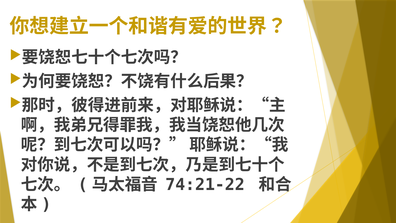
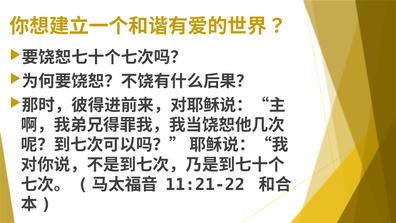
74:21-22: 74:21-22 -> 11:21-22
